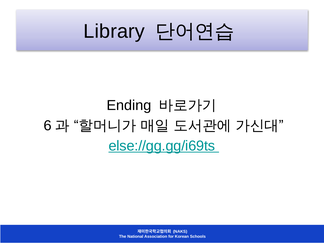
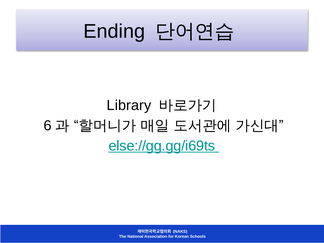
Library: Library -> Ending
Ending: Ending -> Library
